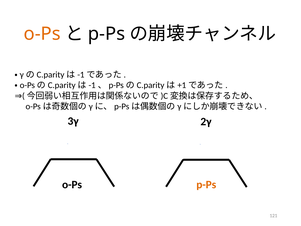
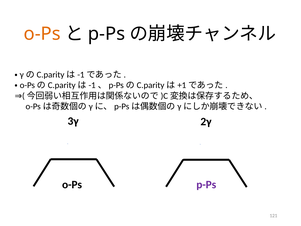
p-Ps at (206, 184) colour: orange -> purple
